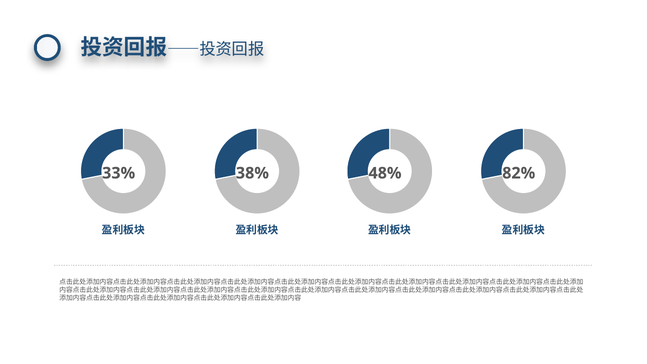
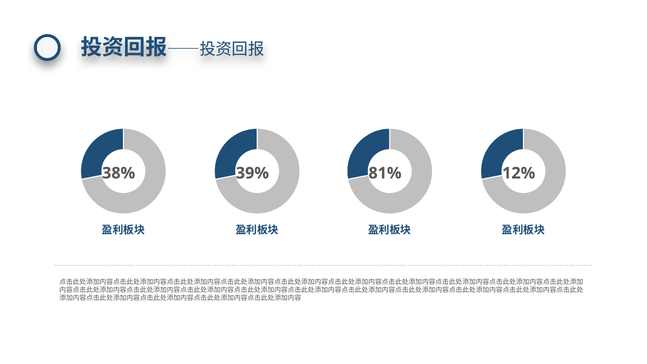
33%: 33% -> 38%
38%: 38% -> 39%
48%: 48% -> 81%
82%: 82% -> 12%
